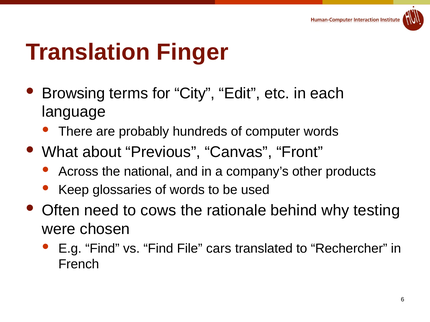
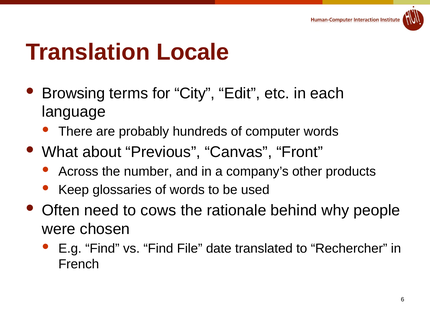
Finger: Finger -> Locale
national: national -> number
testing: testing -> people
cars: cars -> date
